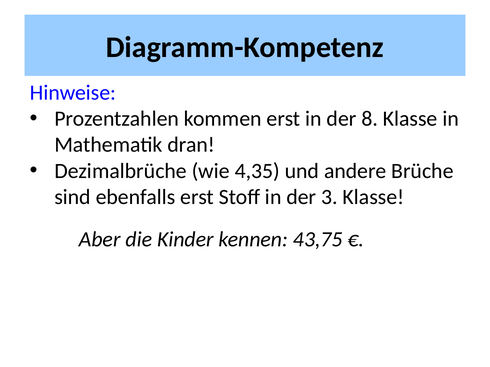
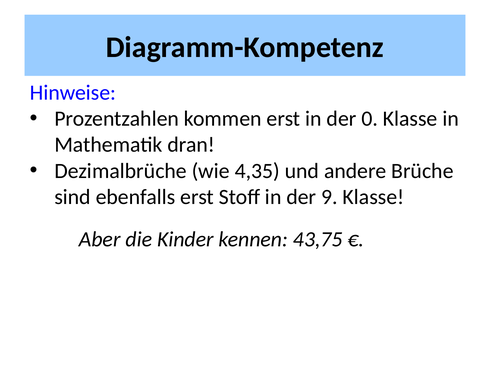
8: 8 -> 0
3: 3 -> 9
